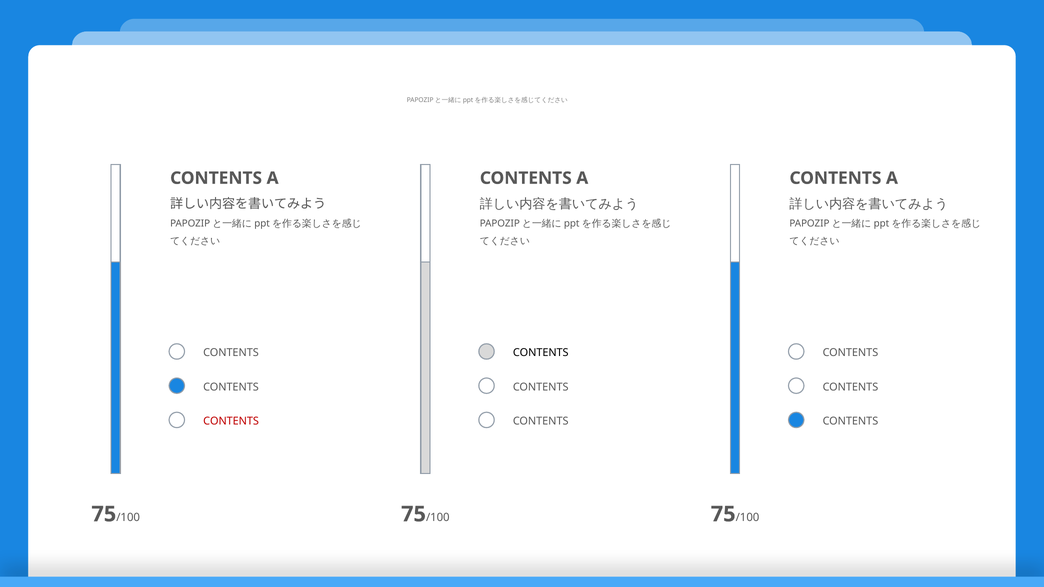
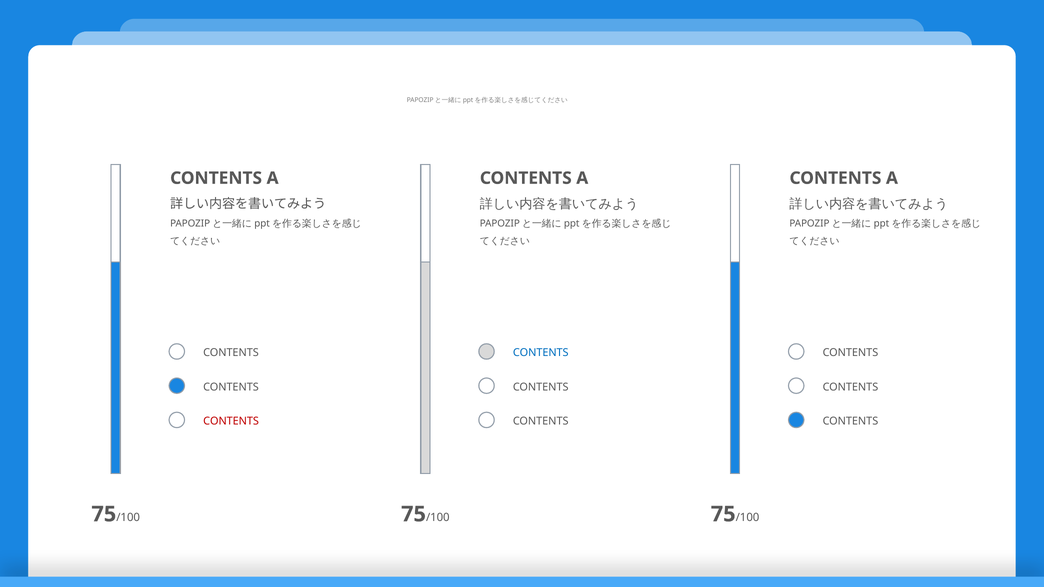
CONTENTS at (541, 353) colour: black -> blue
